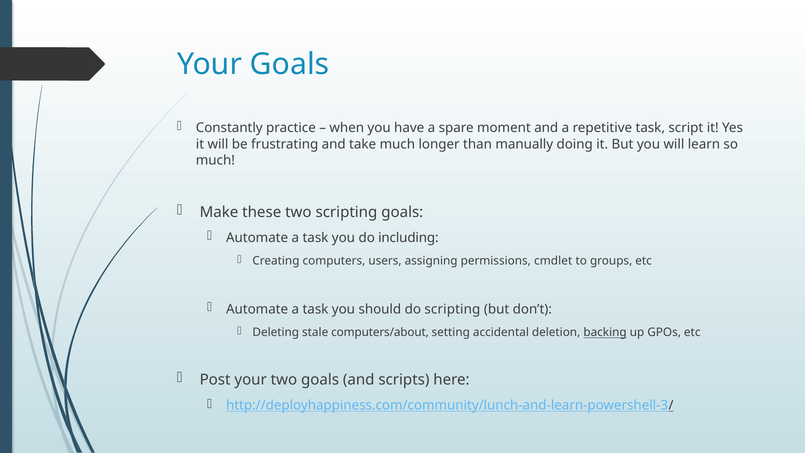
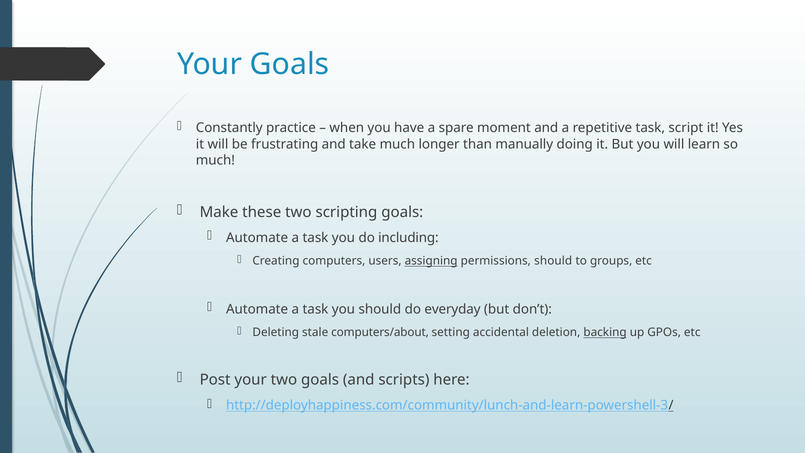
assigning underline: none -> present
permissions cmdlet: cmdlet -> should
do scripting: scripting -> everyday
